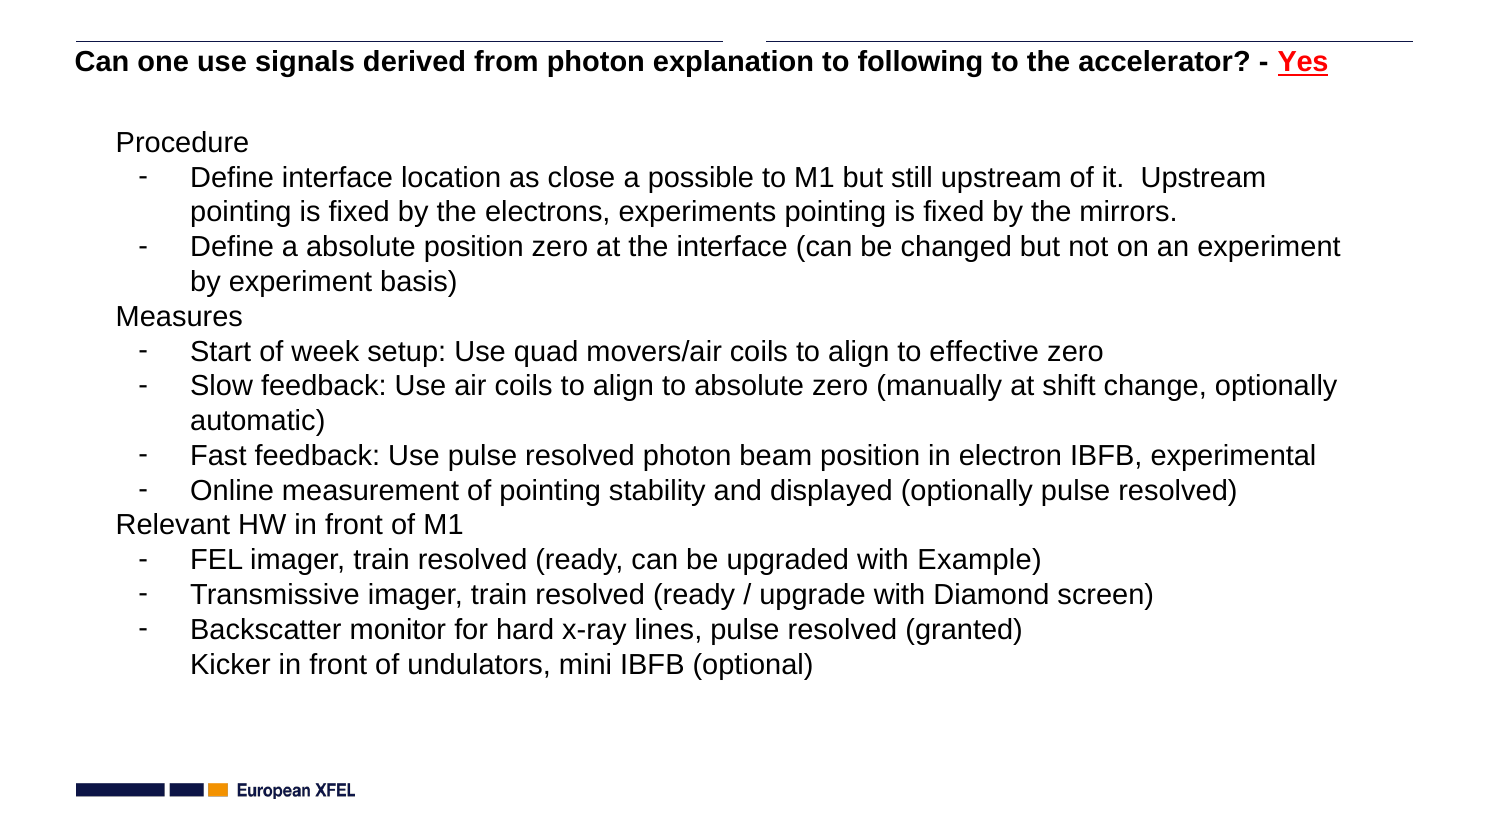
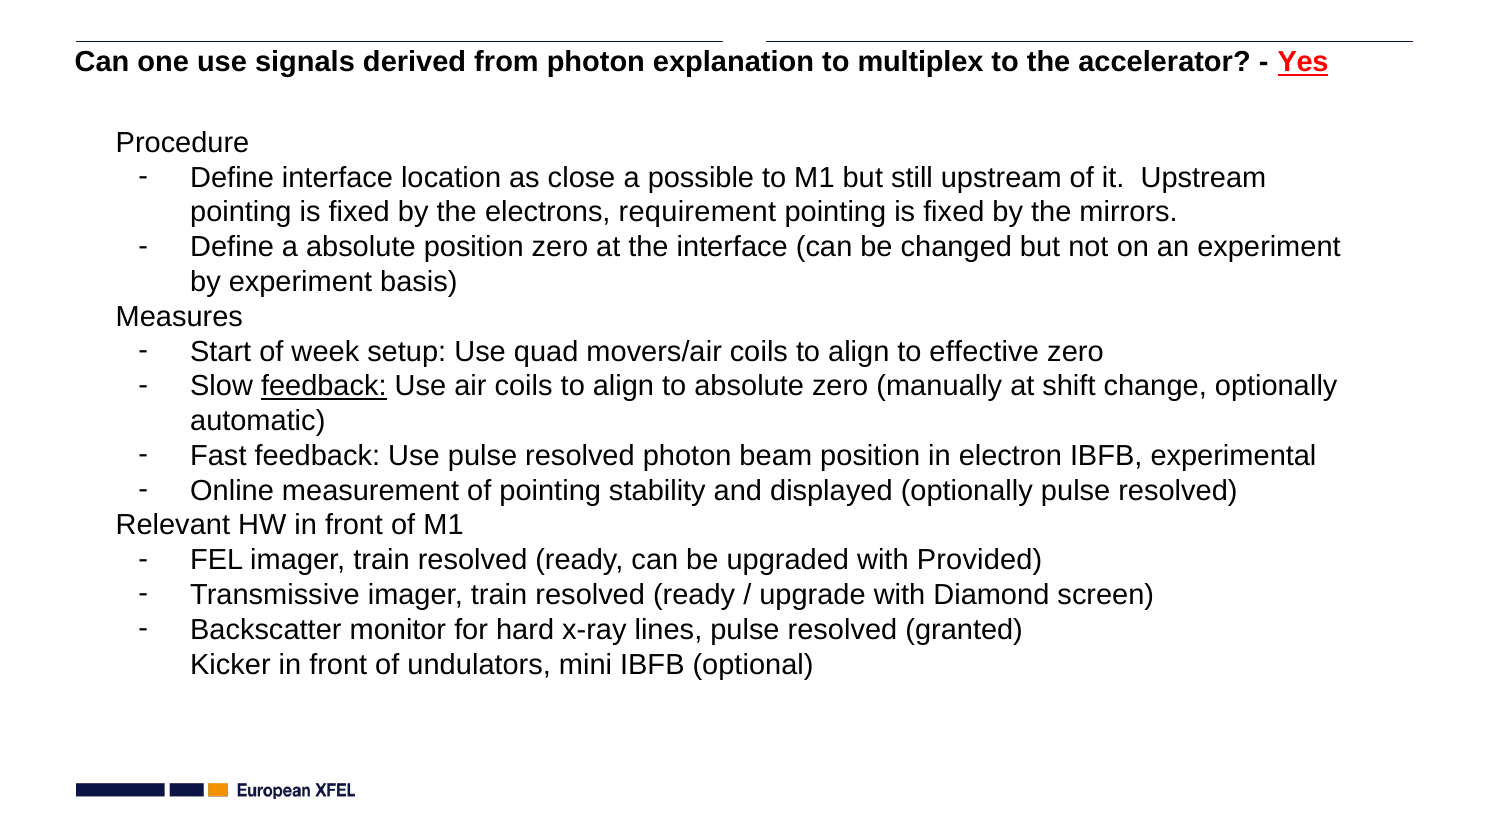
following: following -> multiplex
experiments: experiments -> requirement
feedback at (324, 386) underline: none -> present
Example: Example -> Provided
